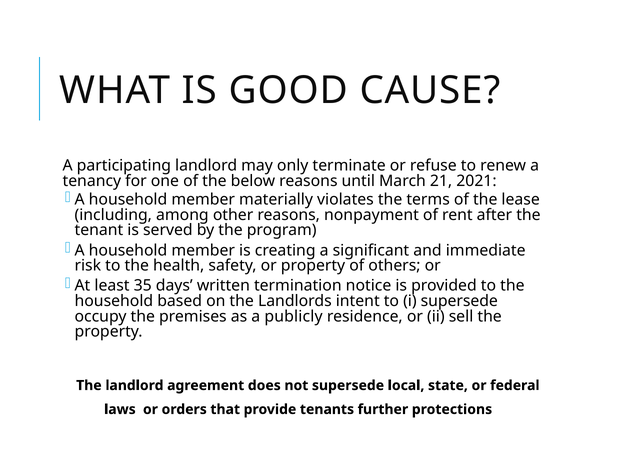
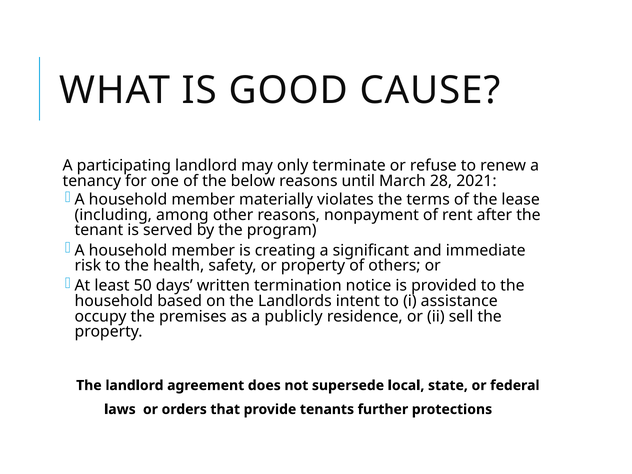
21: 21 -> 28
35: 35 -> 50
i supersede: supersede -> assistance
